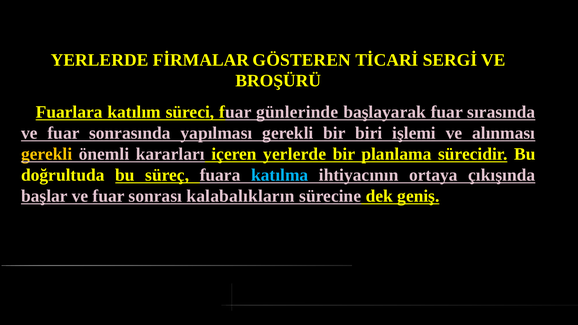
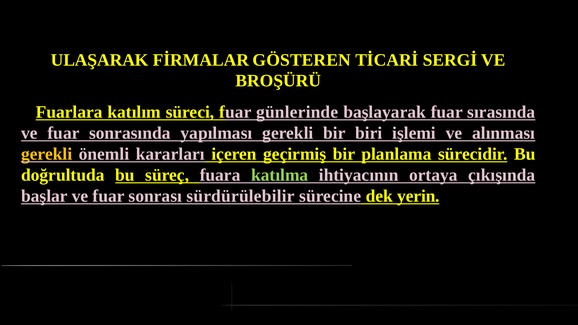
YERLERDE at (100, 60): YERLERDE -> ULAŞARAK
içeren yerlerde: yerlerde -> geçirmiş
katılma colour: light blue -> light green
kalabalıkların: kalabalıkların -> sürdürülebilir
geniş: geniş -> yerin
